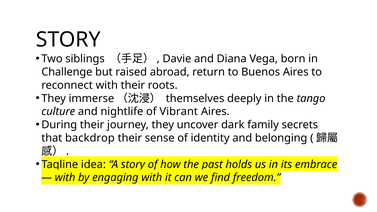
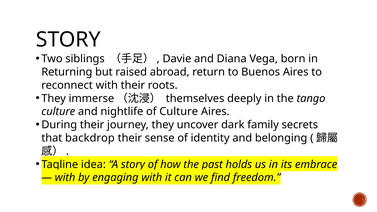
Challenge: Challenge -> Returning
of Vibrant: Vibrant -> Culture
